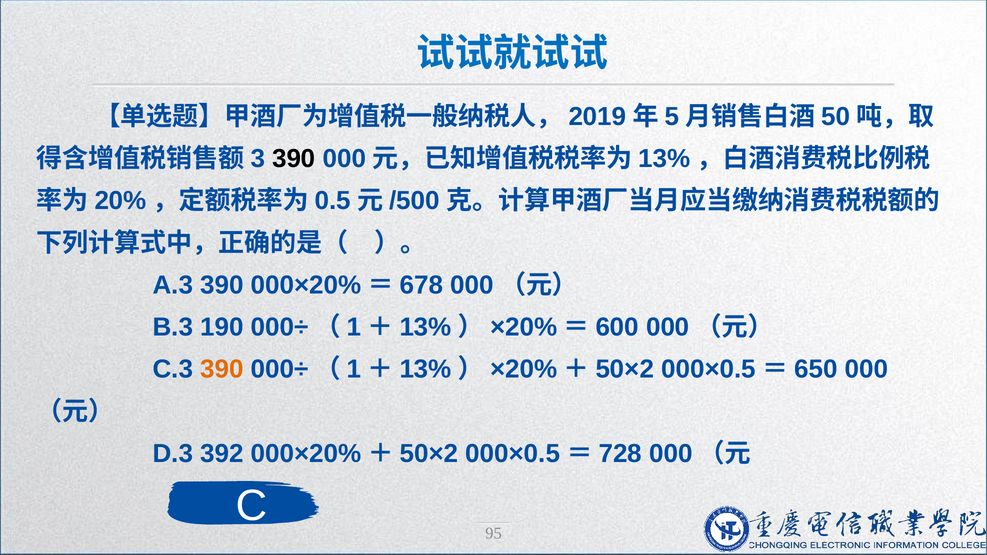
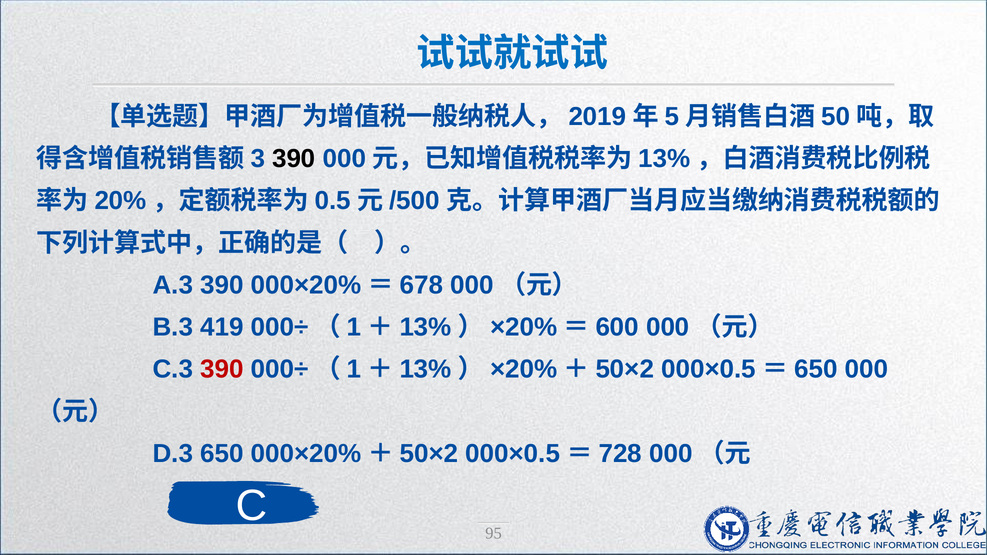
190: 190 -> 419
390 at (222, 370) colour: orange -> red
392: 392 -> 650
